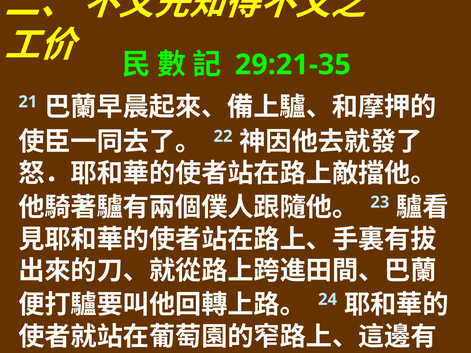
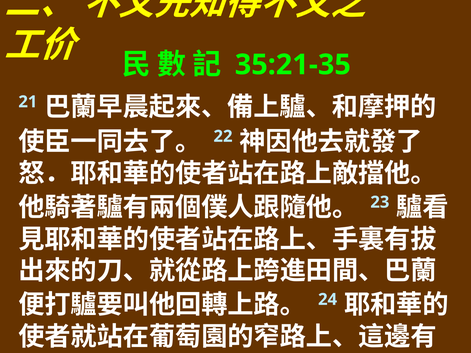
29:21-35: 29:21-35 -> 35:21-35
